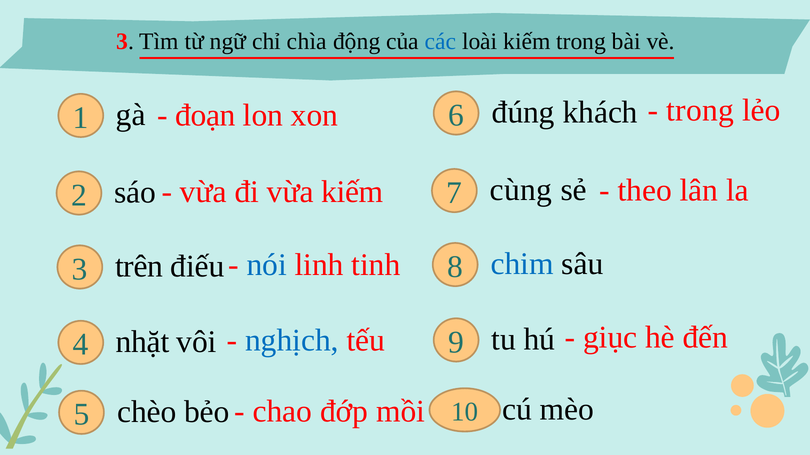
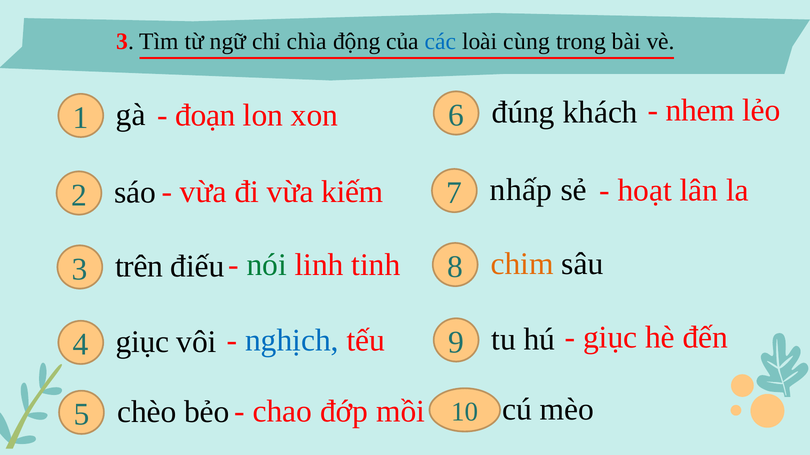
loài kiếm: kiếm -> cùng
trong at (700, 111): trong -> nhem
theo: theo -> hoạt
cùng: cùng -> nhấp
nói colour: blue -> green
chim colour: blue -> orange
4 nhặt: nhặt -> giục
